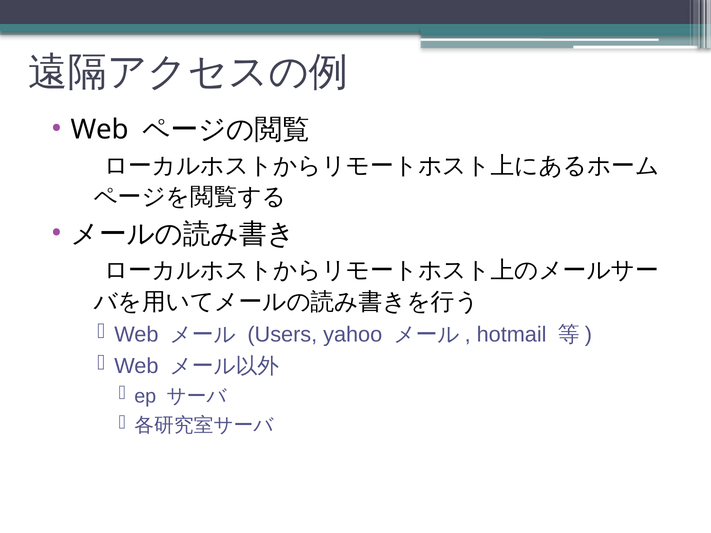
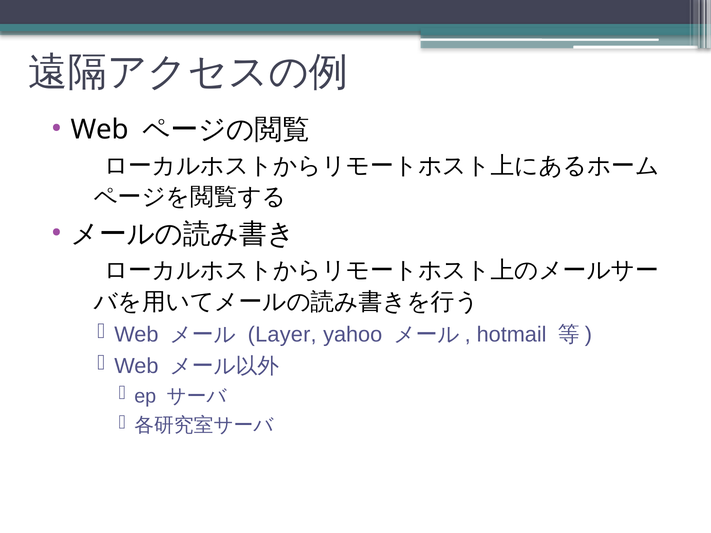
Users: Users -> Layer
